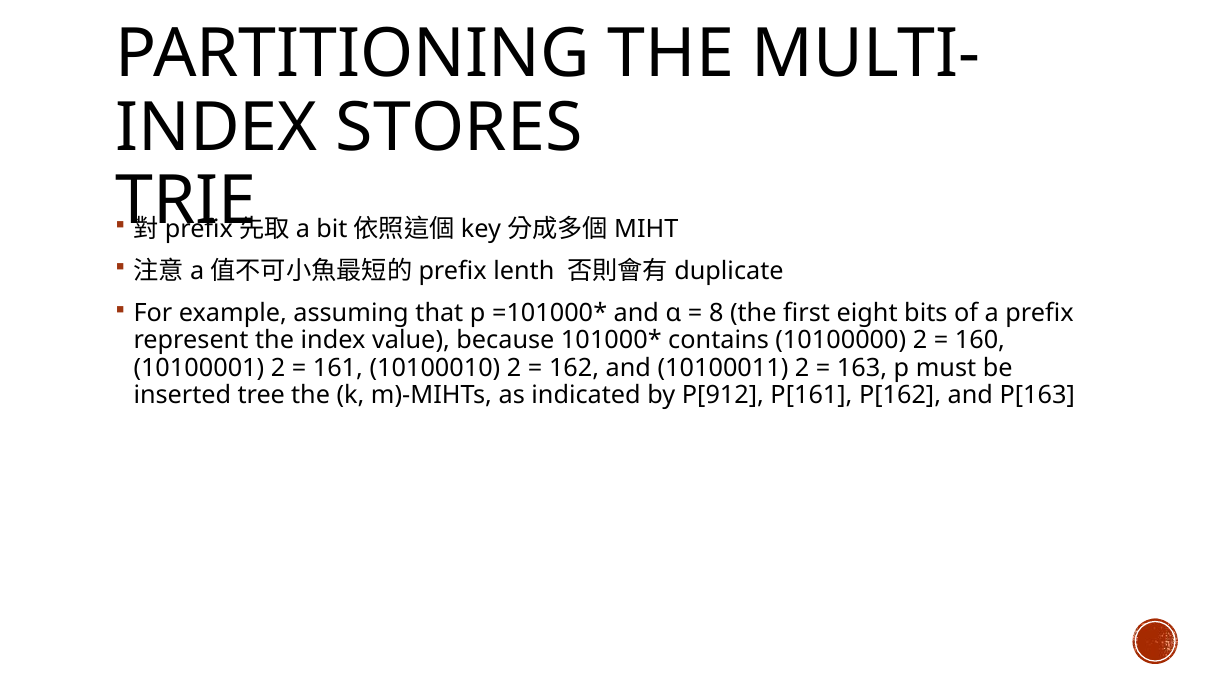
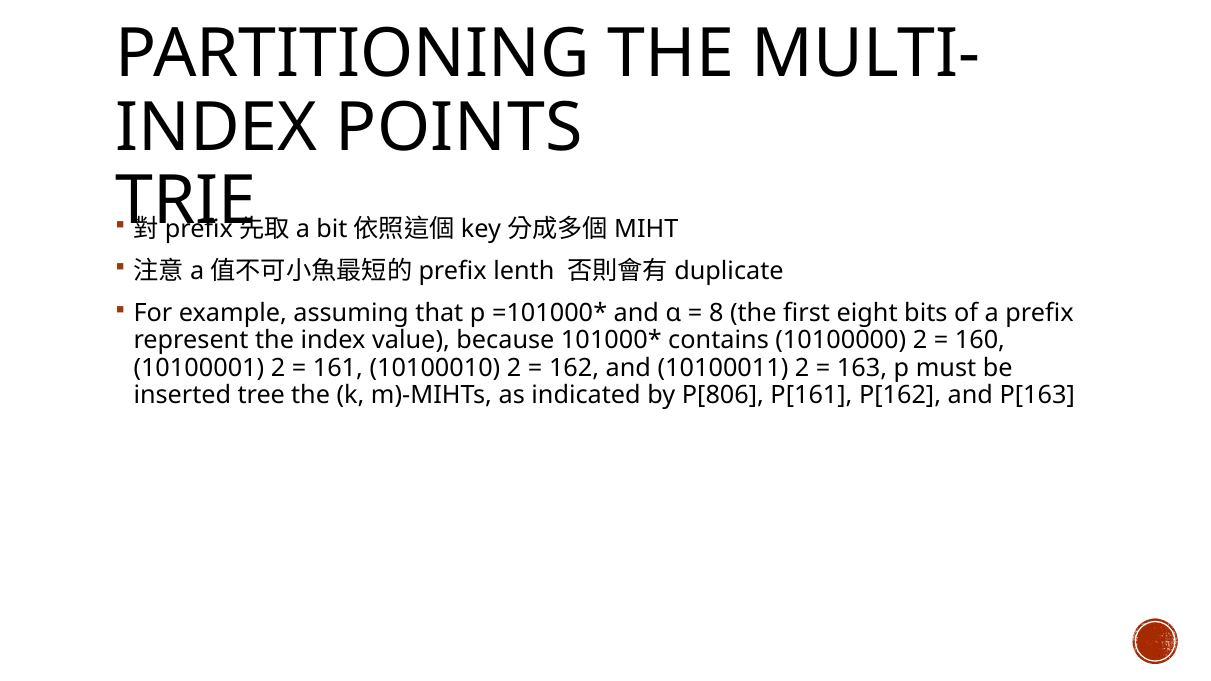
STORES: STORES -> POINTS
P[912: P[912 -> P[806
